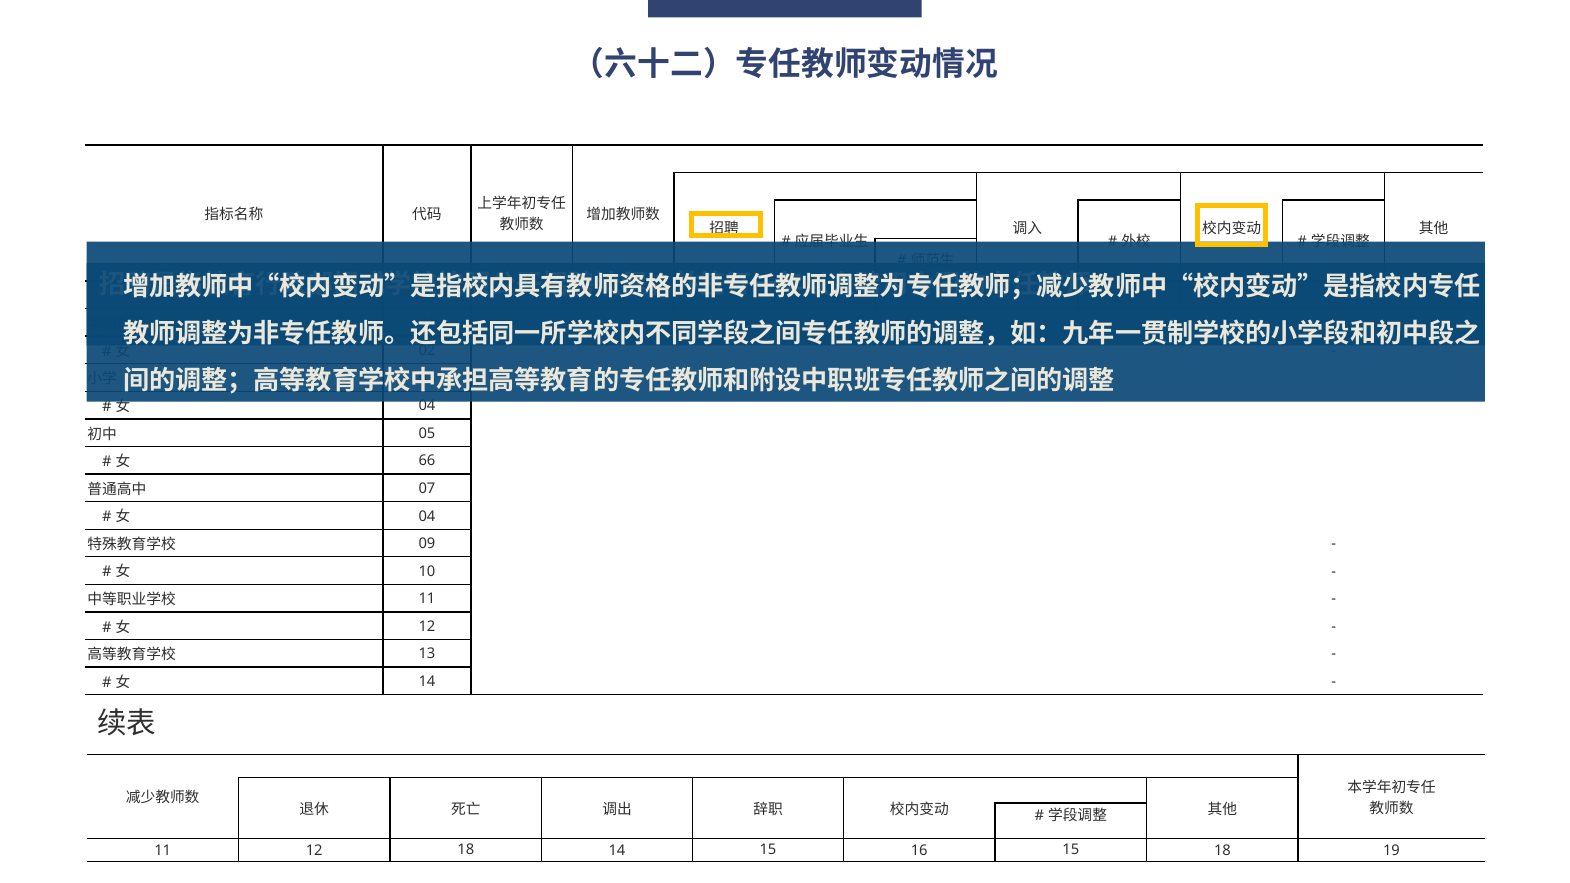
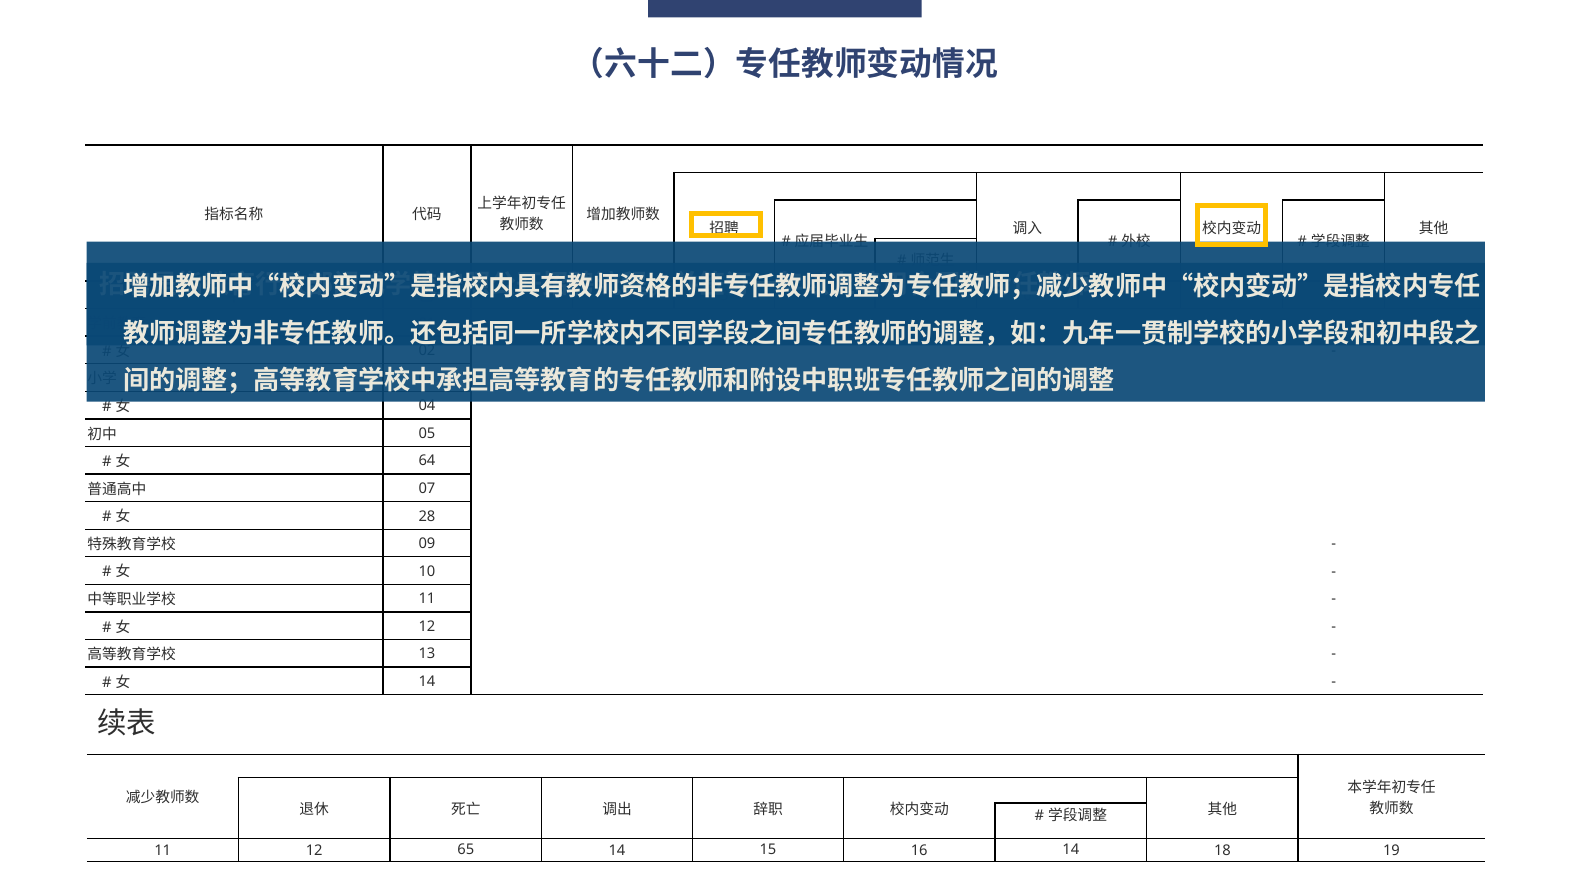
66: 66 -> 64
04 at (427, 516): 04 -> 28
12 18: 18 -> 65
16 15: 15 -> 14
